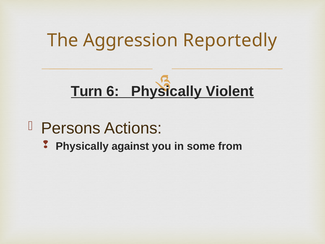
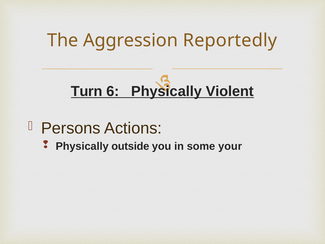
against: against -> outside
from: from -> your
